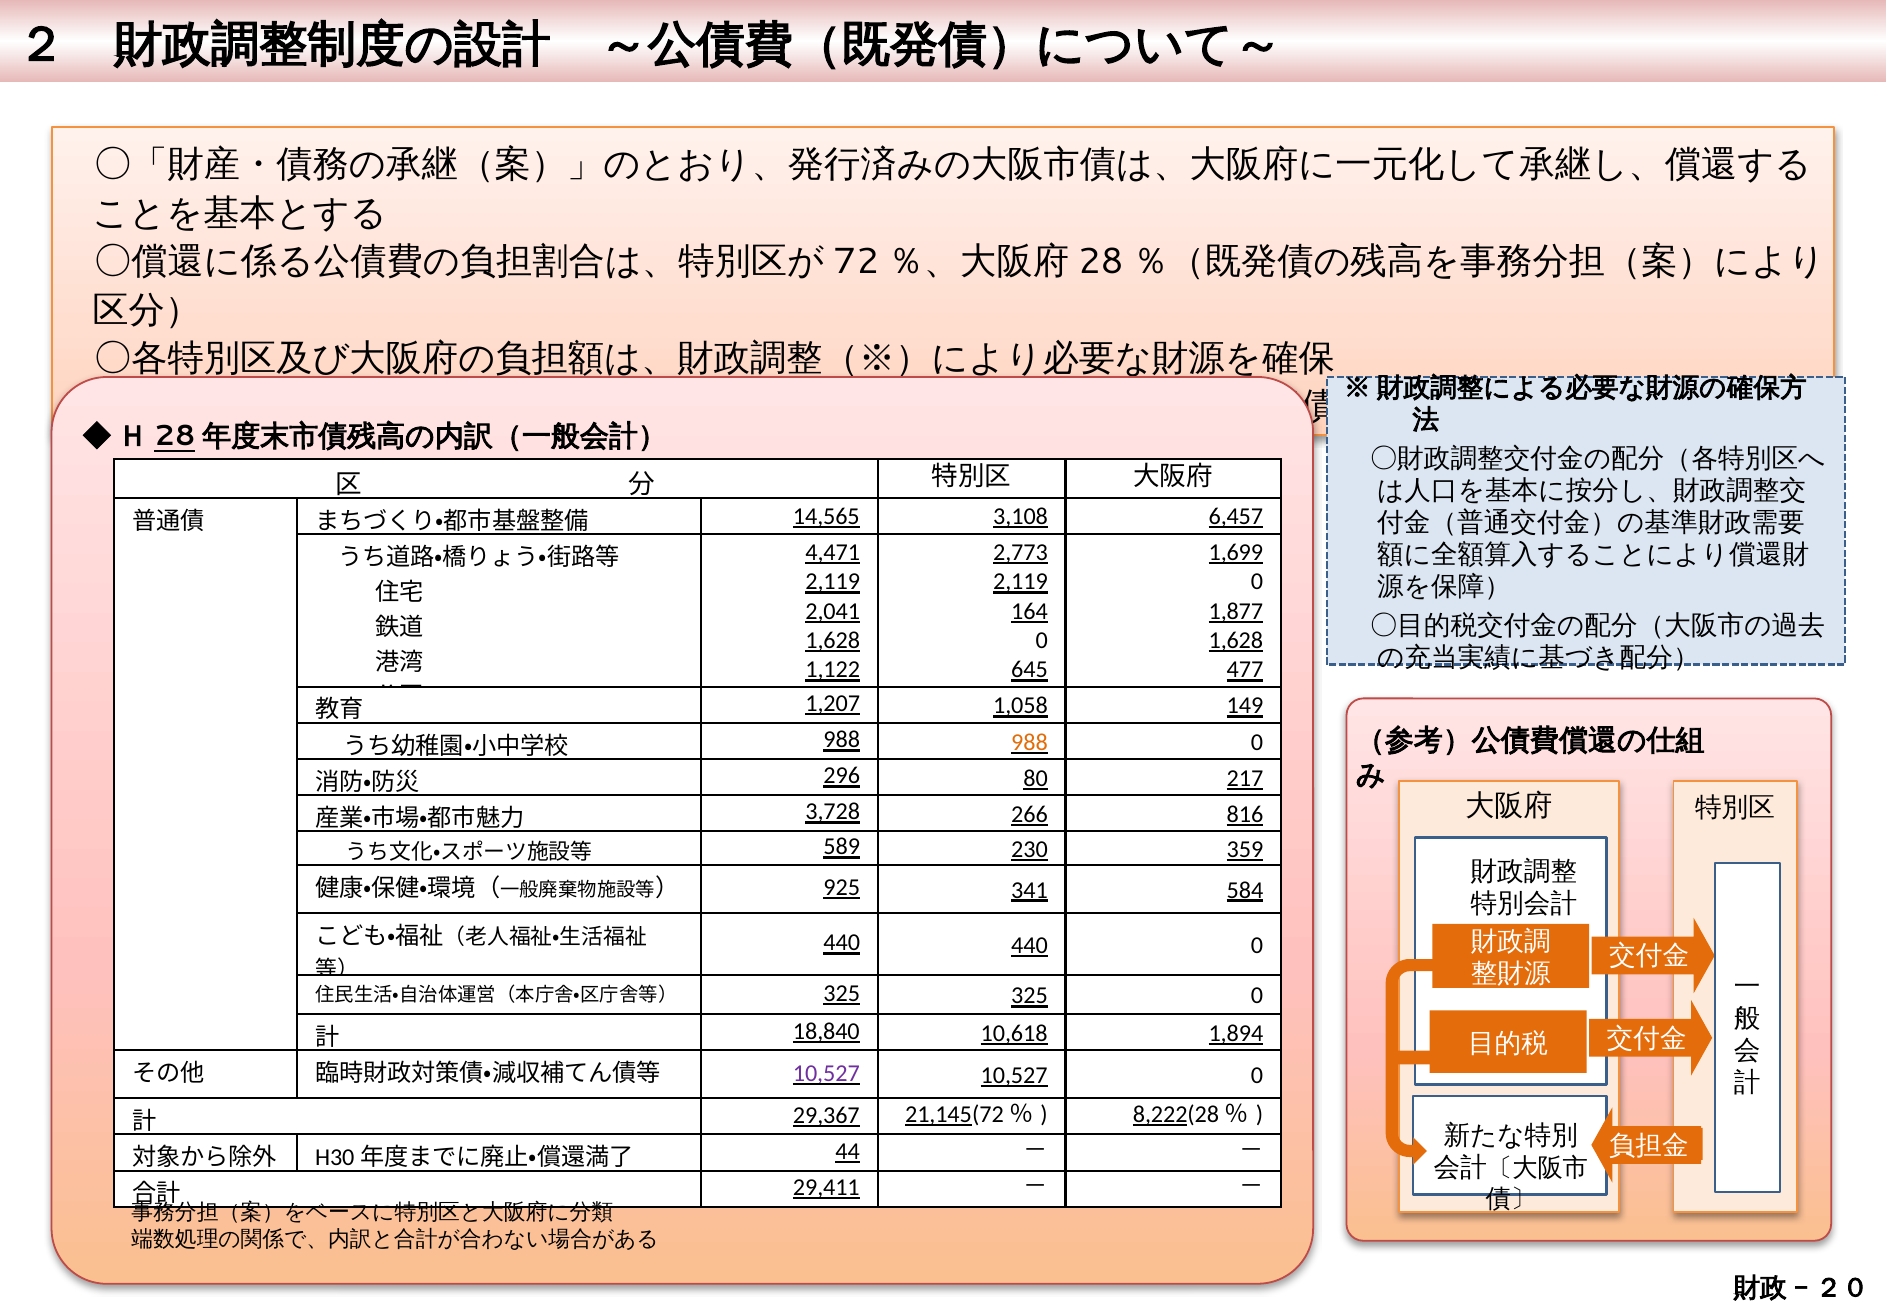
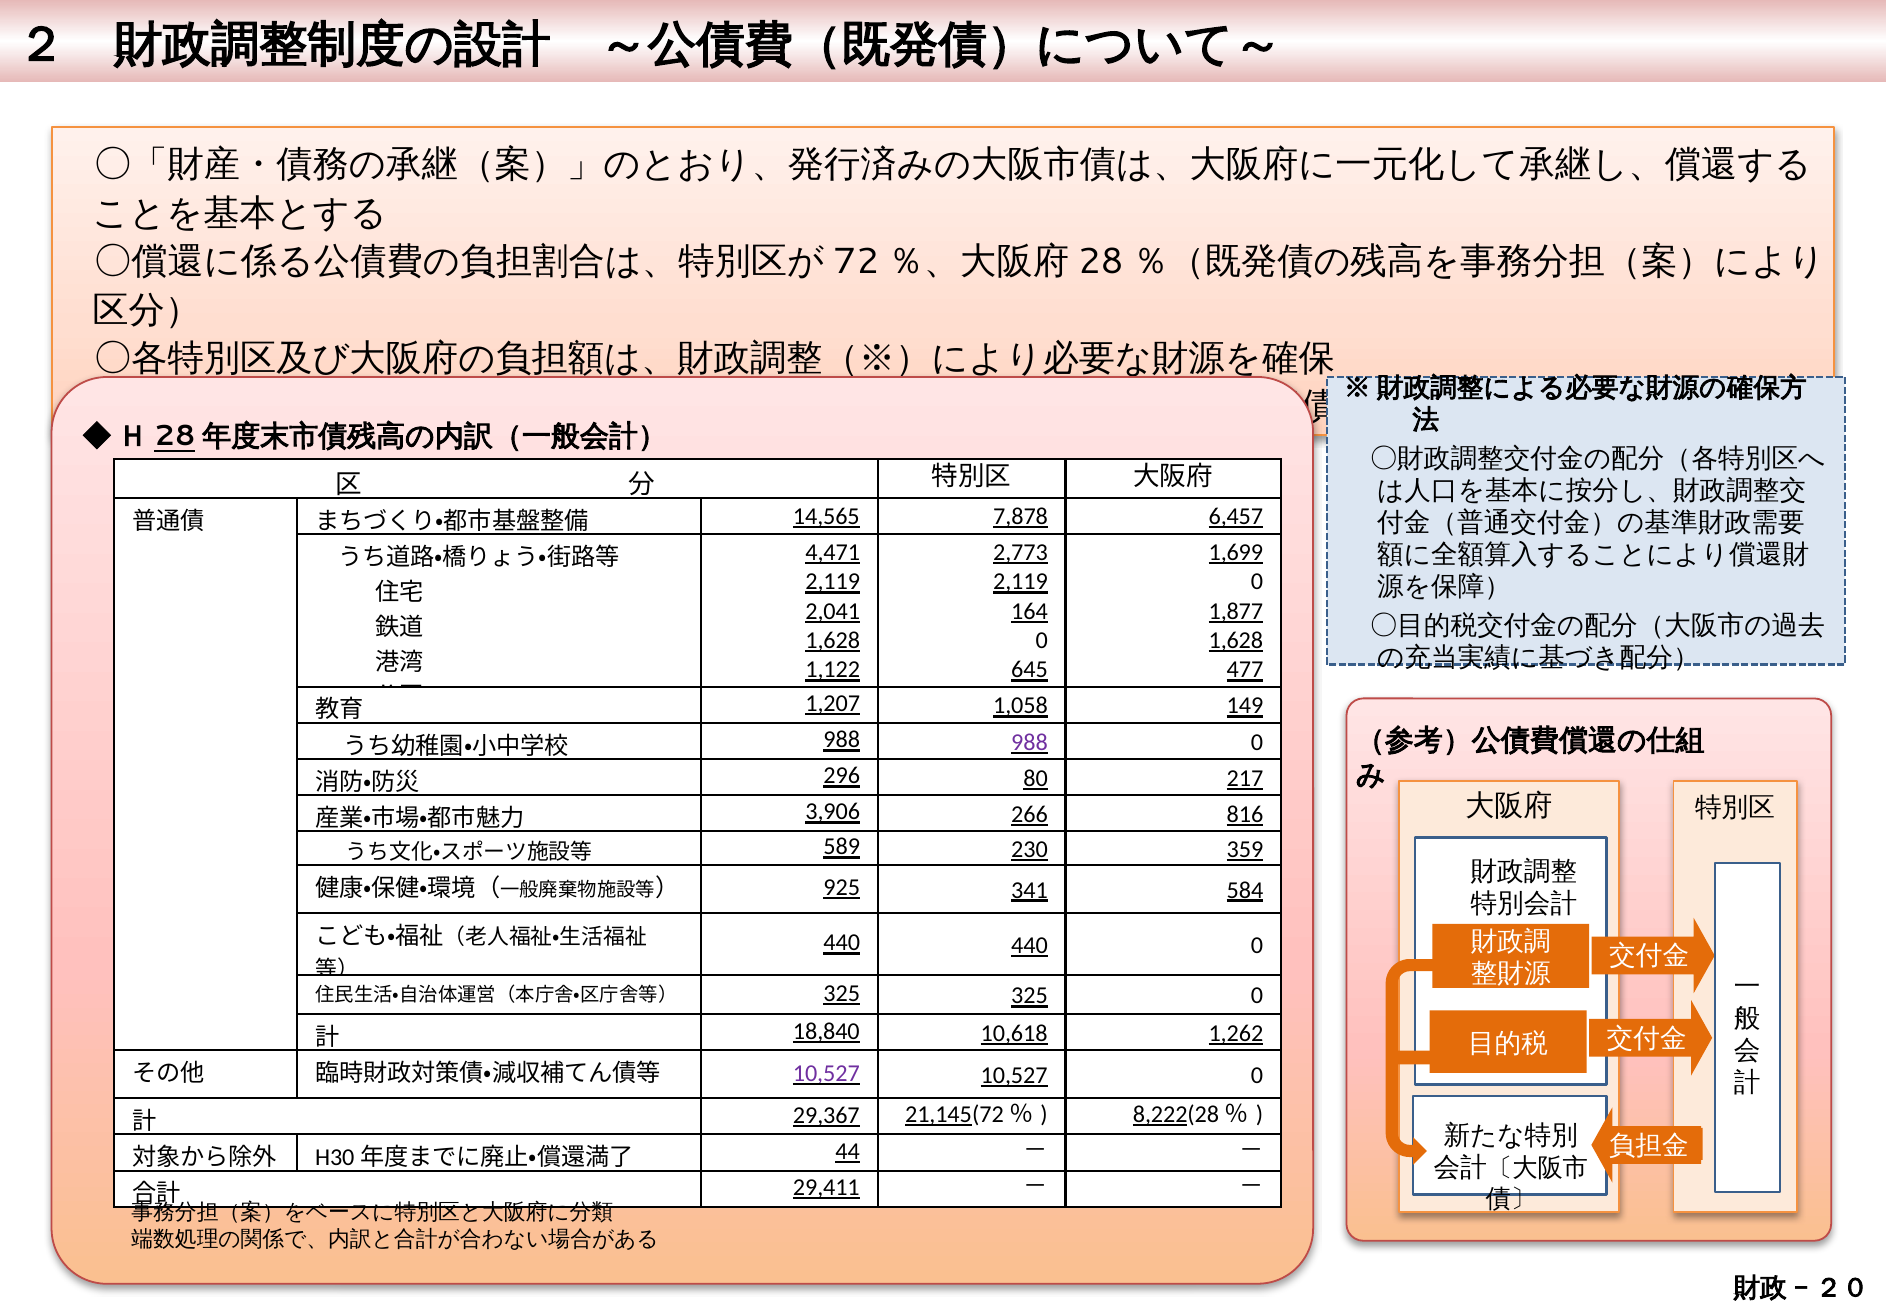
3,108: 3,108 -> 7,878
988 at (1030, 742) colour: orange -> purple
3,728: 3,728 -> 3,906
1,894: 1,894 -> 1,262
